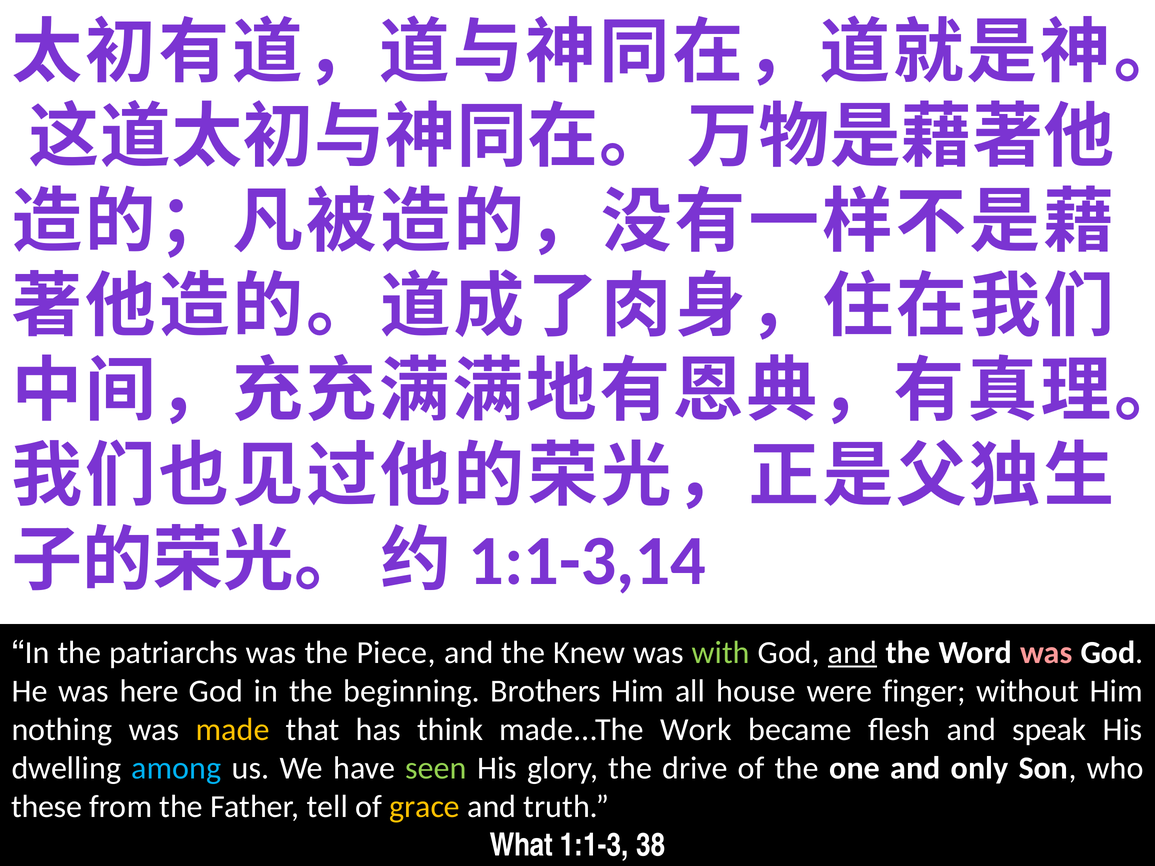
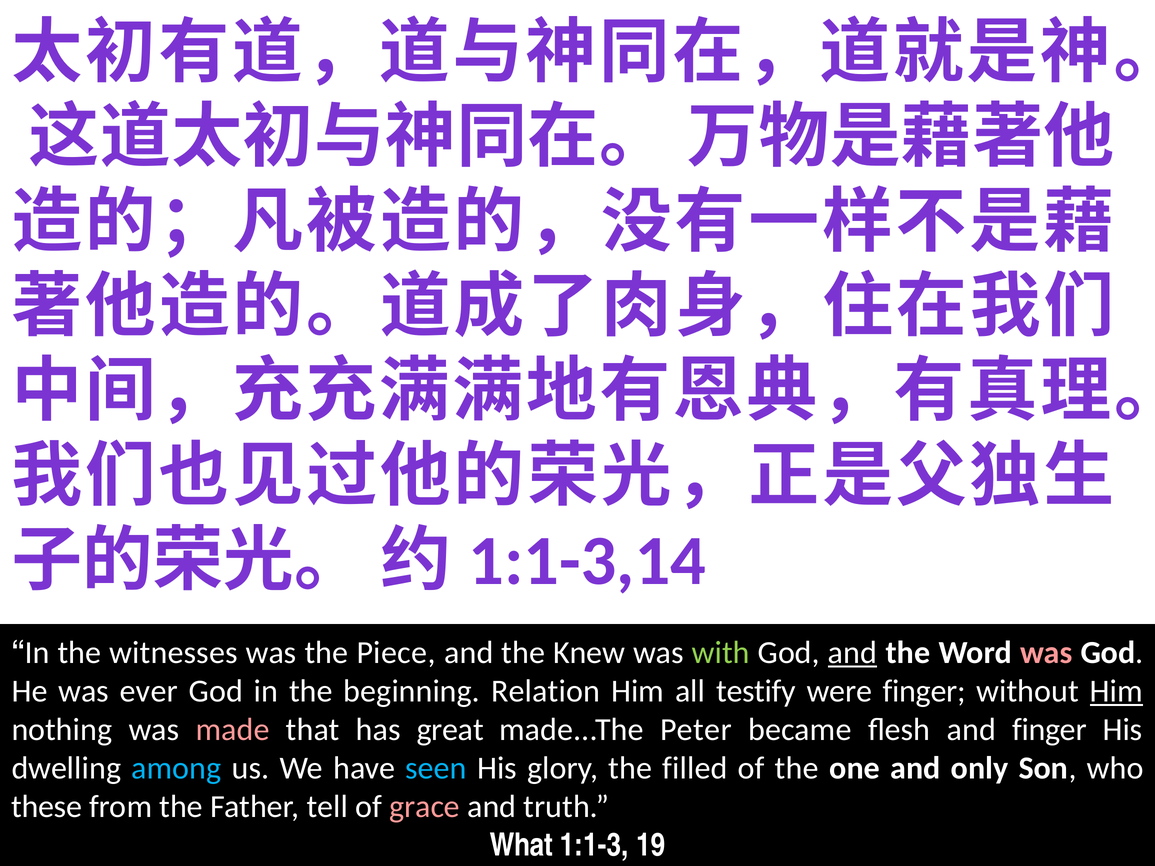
patriarchs: patriarchs -> witnesses
here: here -> ever
Brothers: Brothers -> Relation
house: house -> testify
Him at (1116, 691) underline: none -> present
made colour: yellow -> pink
think: think -> great
Work: Work -> Peter
and speak: speak -> finger
seen colour: light green -> light blue
drive: drive -> filled
grace colour: yellow -> pink
38: 38 -> 19
